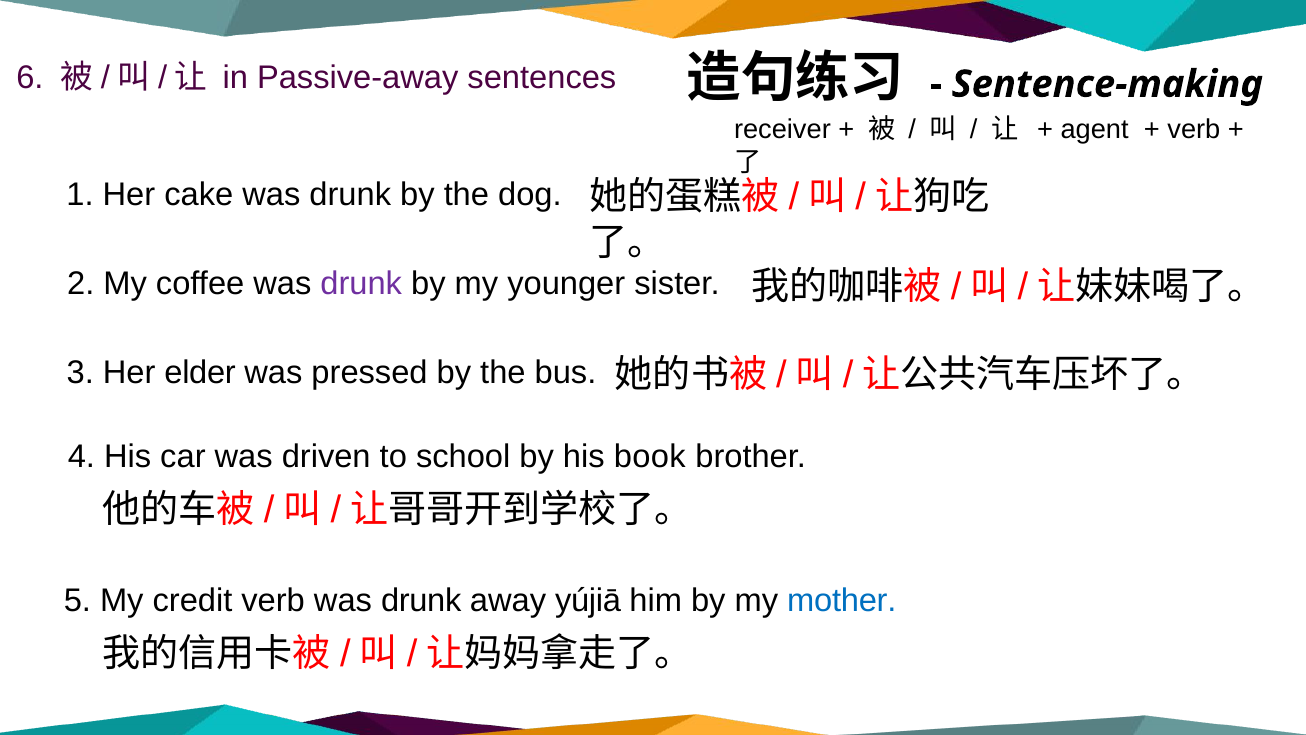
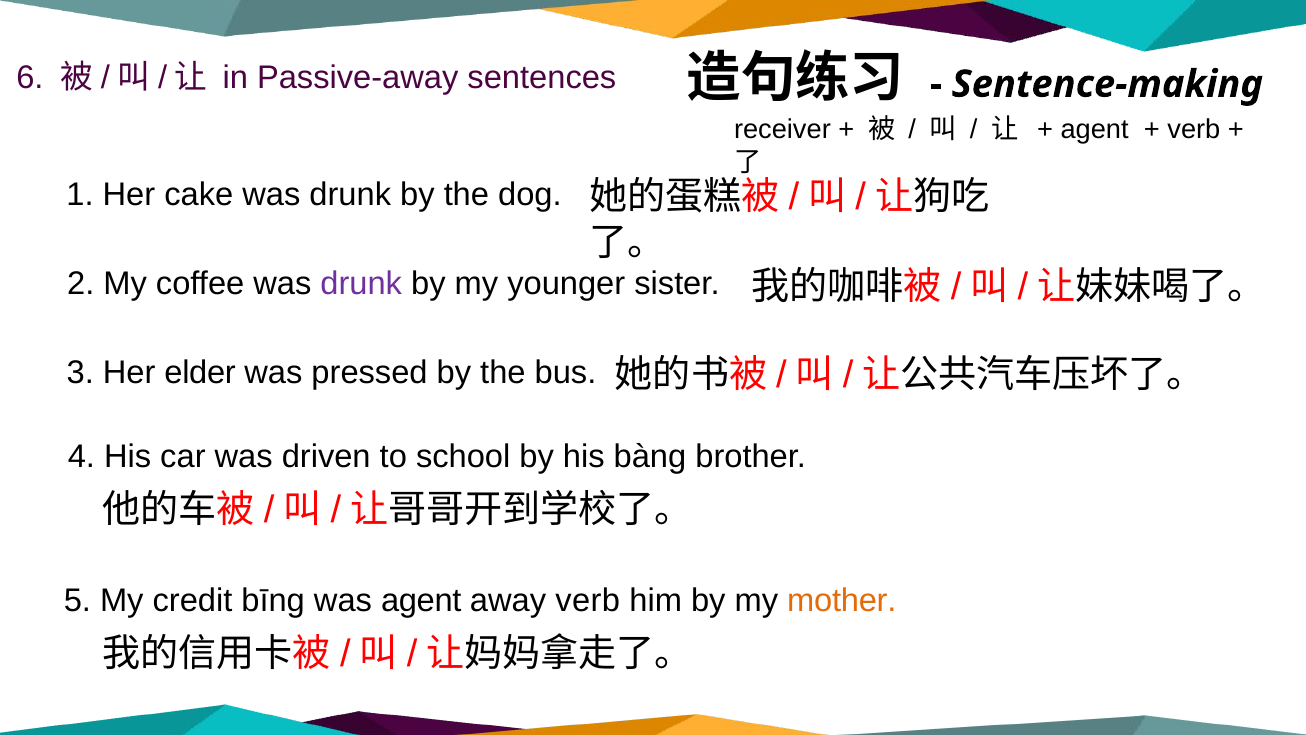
book: book -> bàng
credit verb: verb -> bīng
drunk at (421, 600): drunk -> agent
away yújiā: yújiā -> verb
mother colour: blue -> orange
